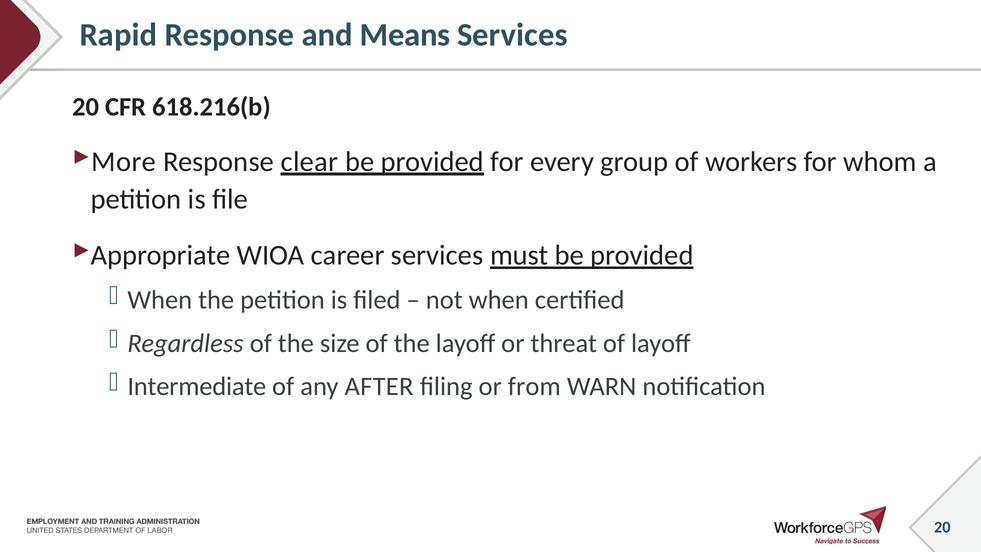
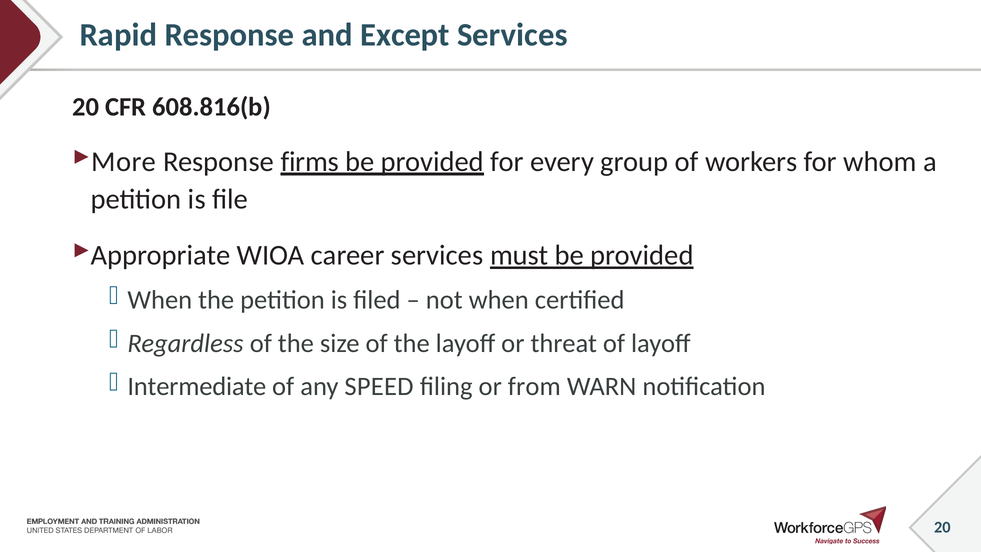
Means: Means -> Except
618.216(b: 618.216(b -> 608.816(b
clear: clear -> firms
AFTER: AFTER -> SPEED
